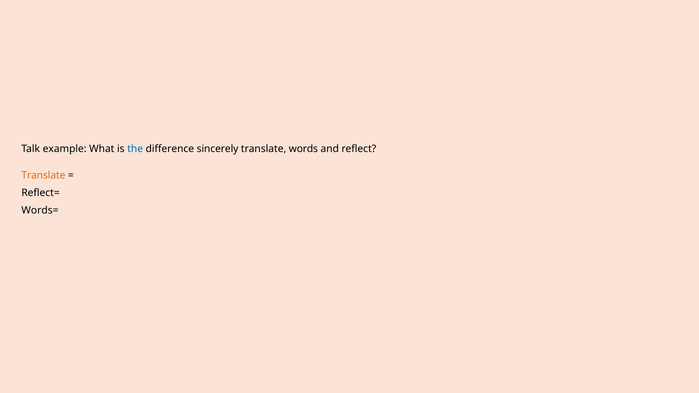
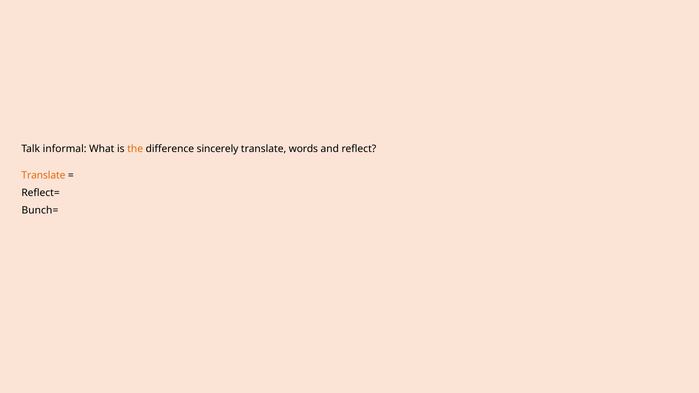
example: example -> informal
the colour: blue -> orange
Words=: Words= -> Bunch=
